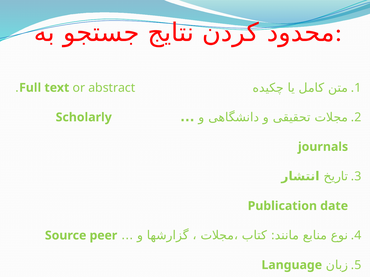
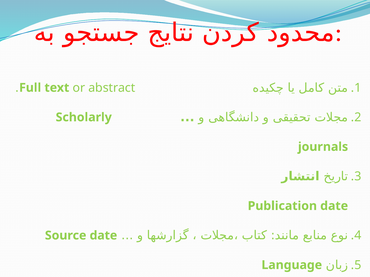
Source peer: peer -> date
